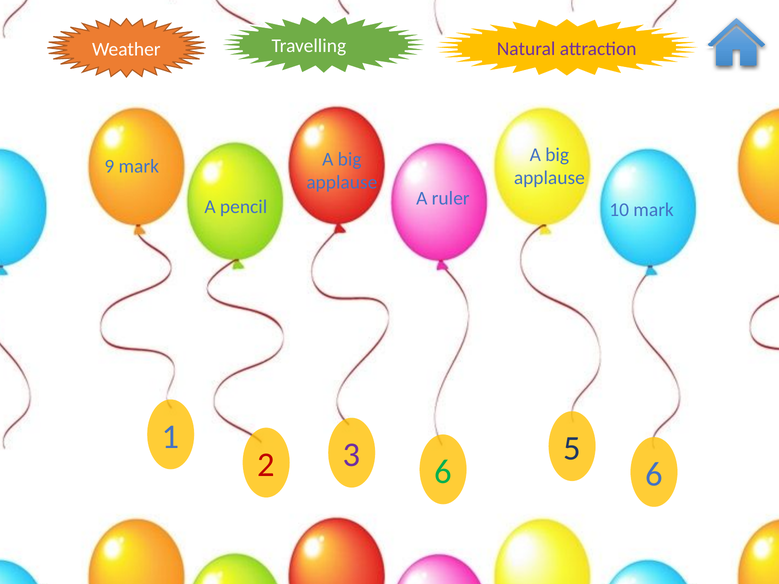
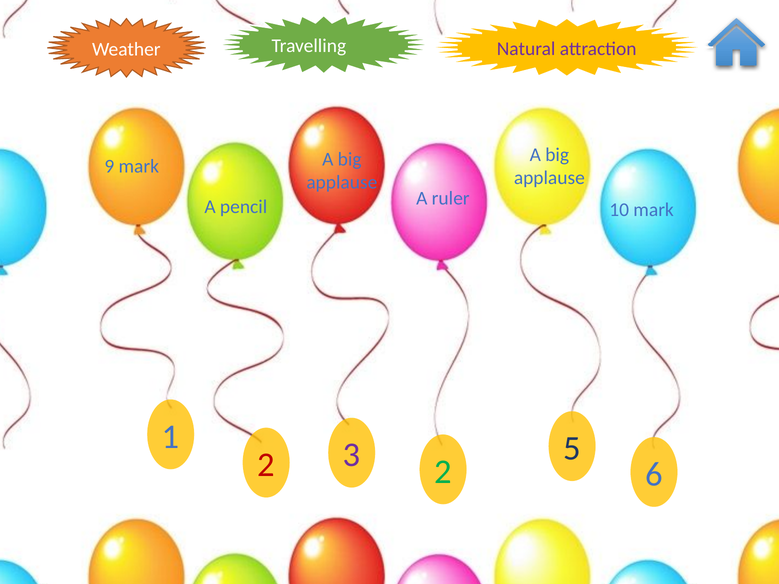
3 6: 6 -> 2
